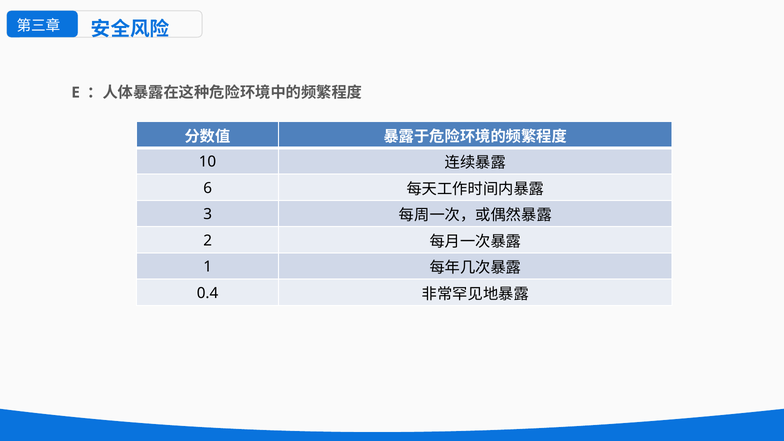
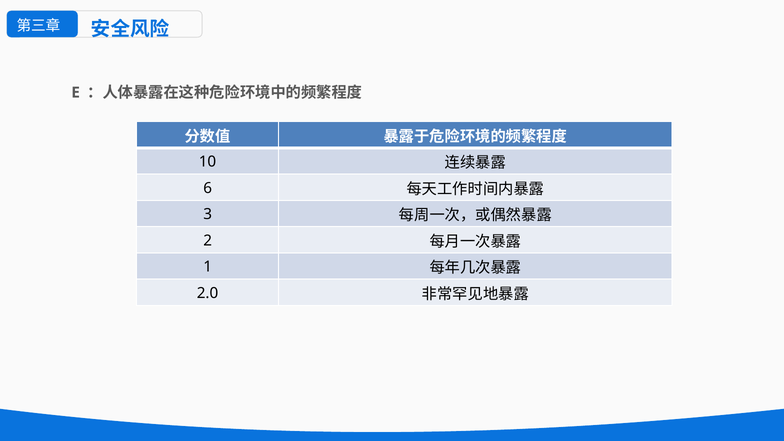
0.4: 0.4 -> 2.0
